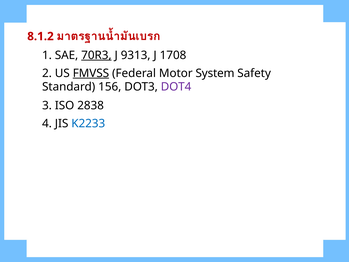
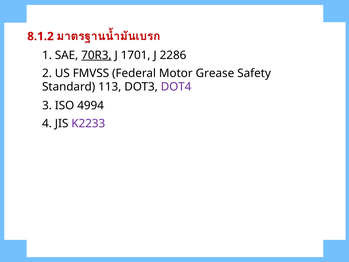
9313: 9313 -> 1701
1708: 1708 -> 2286
FMVSS underline: present -> none
System: System -> Grease
156: 156 -> 113
2838: 2838 -> 4994
K2233 colour: blue -> purple
